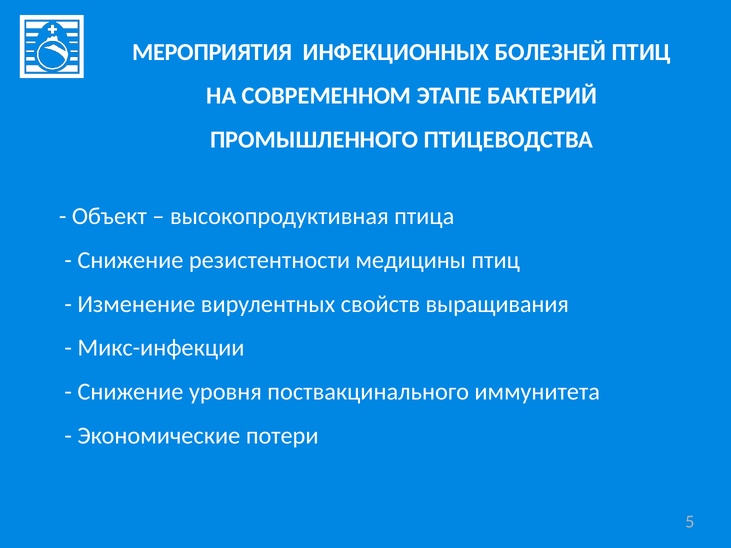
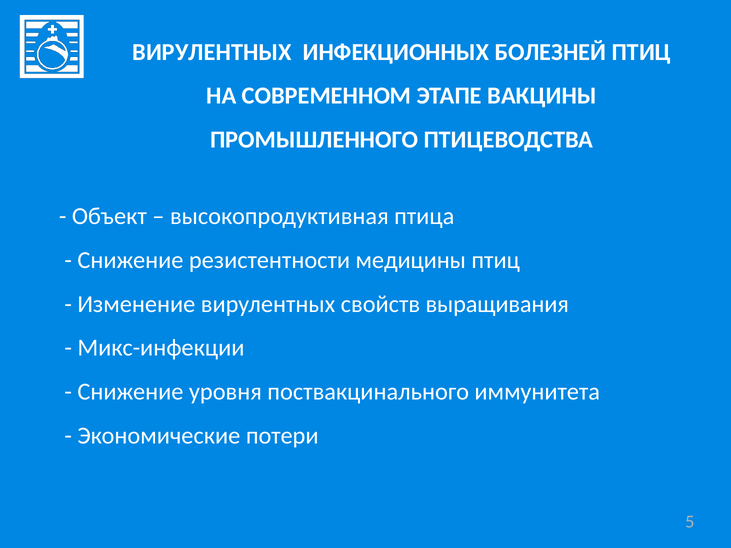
МЕРОПРИЯТИЯ at (212, 52): МЕРОПРИЯТИЯ -> ВИРУЛЕНТНЫХ
БАКТЕРИЙ: БАКТЕРИЙ -> ВАКЦИНЫ
